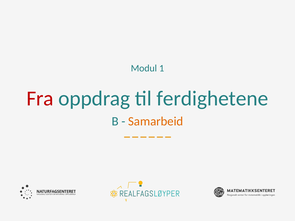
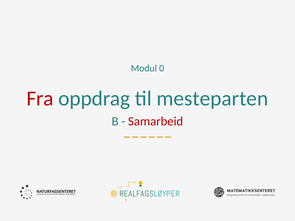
1: 1 -> 0
ferdighetene: ferdighetene -> mesteparten
Samarbeid colour: orange -> red
